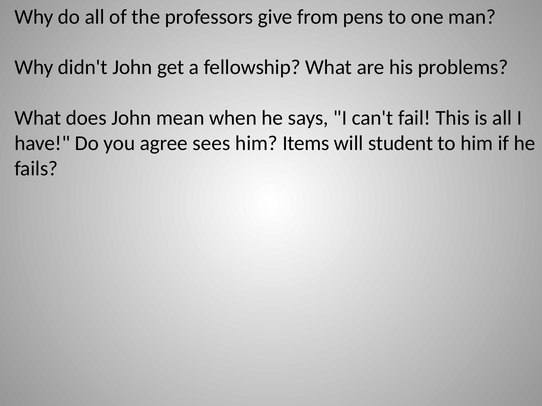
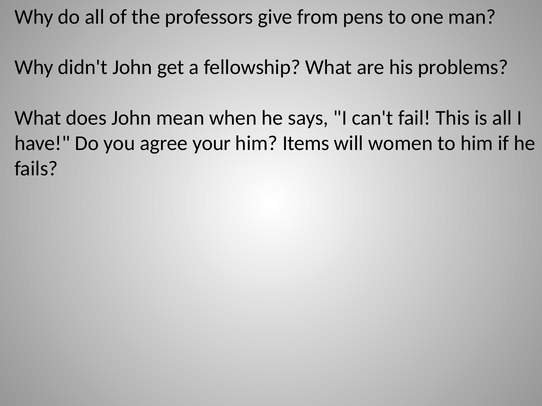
sees: sees -> your
student: student -> women
